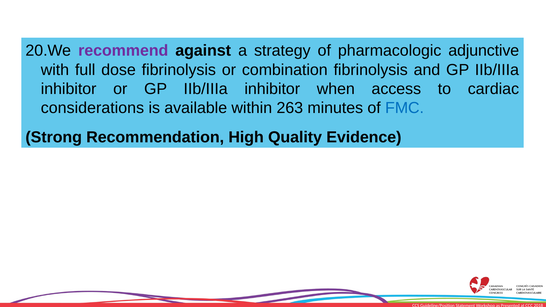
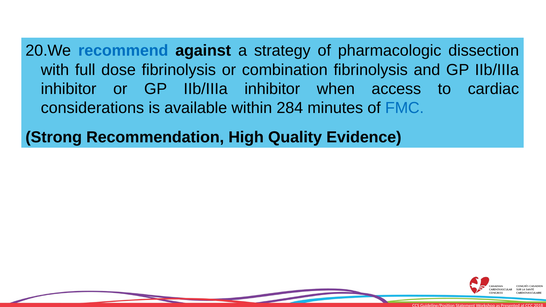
recommend colour: purple -> blue
adjunctive: adjunctive -> dissection
263: 263 -> 284
